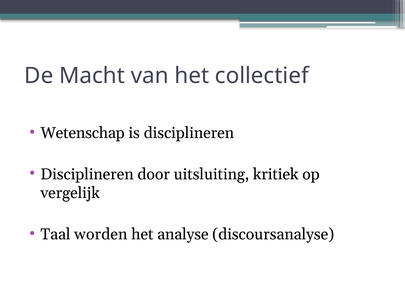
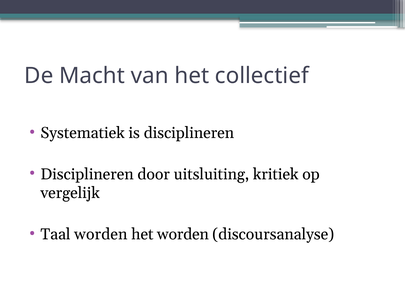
Wetenschap: Wetenschap -> Systematiek
het analyse: analyse -> worden
